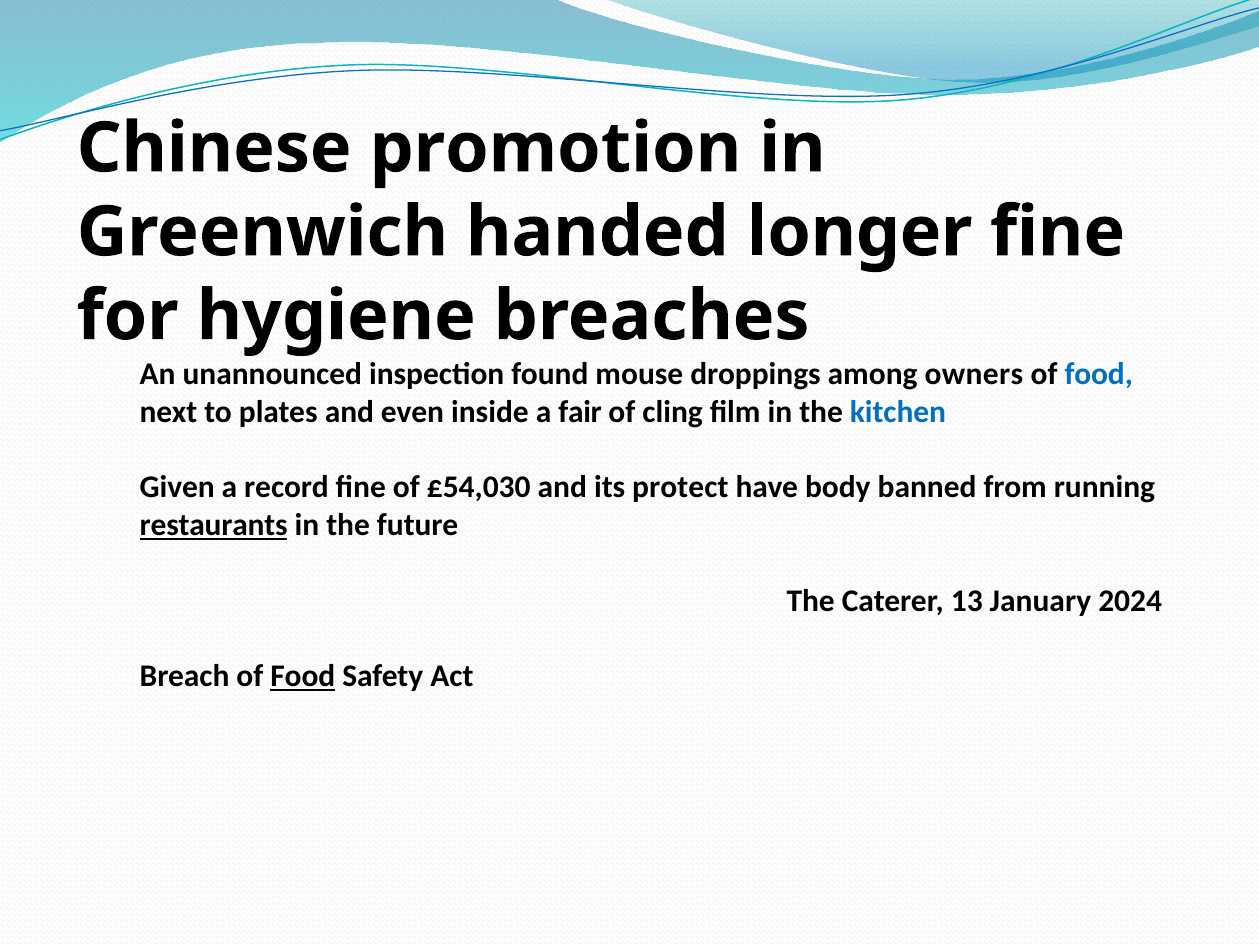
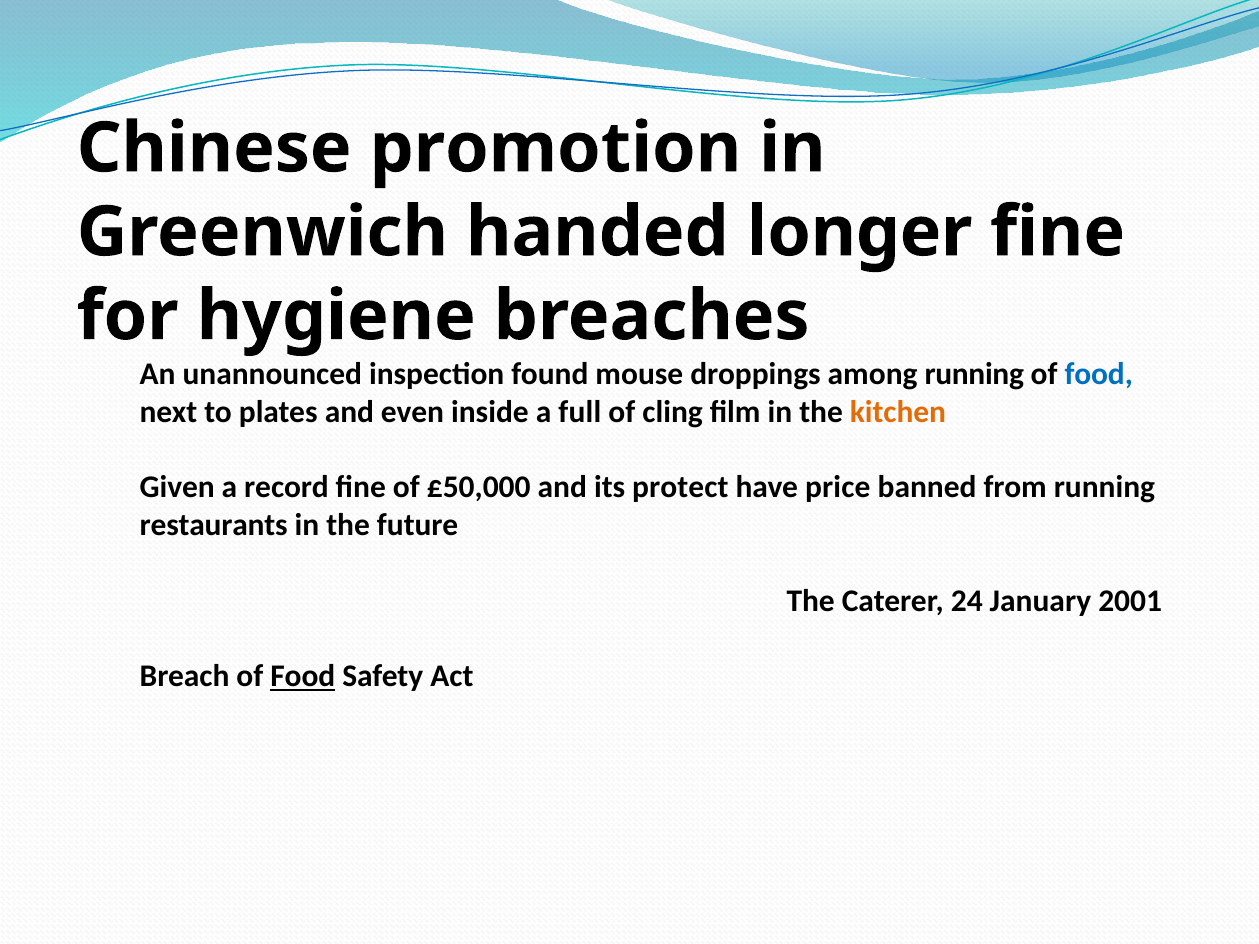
among owners: owners -> running
fair: fair -> full
kitchen colour: blue -> orange
£54,030: £54,030 -> £50,000
body: body -> price
restaurants underline: present -> none
13: 13 -> 24
2024: 2024 -> 2001
